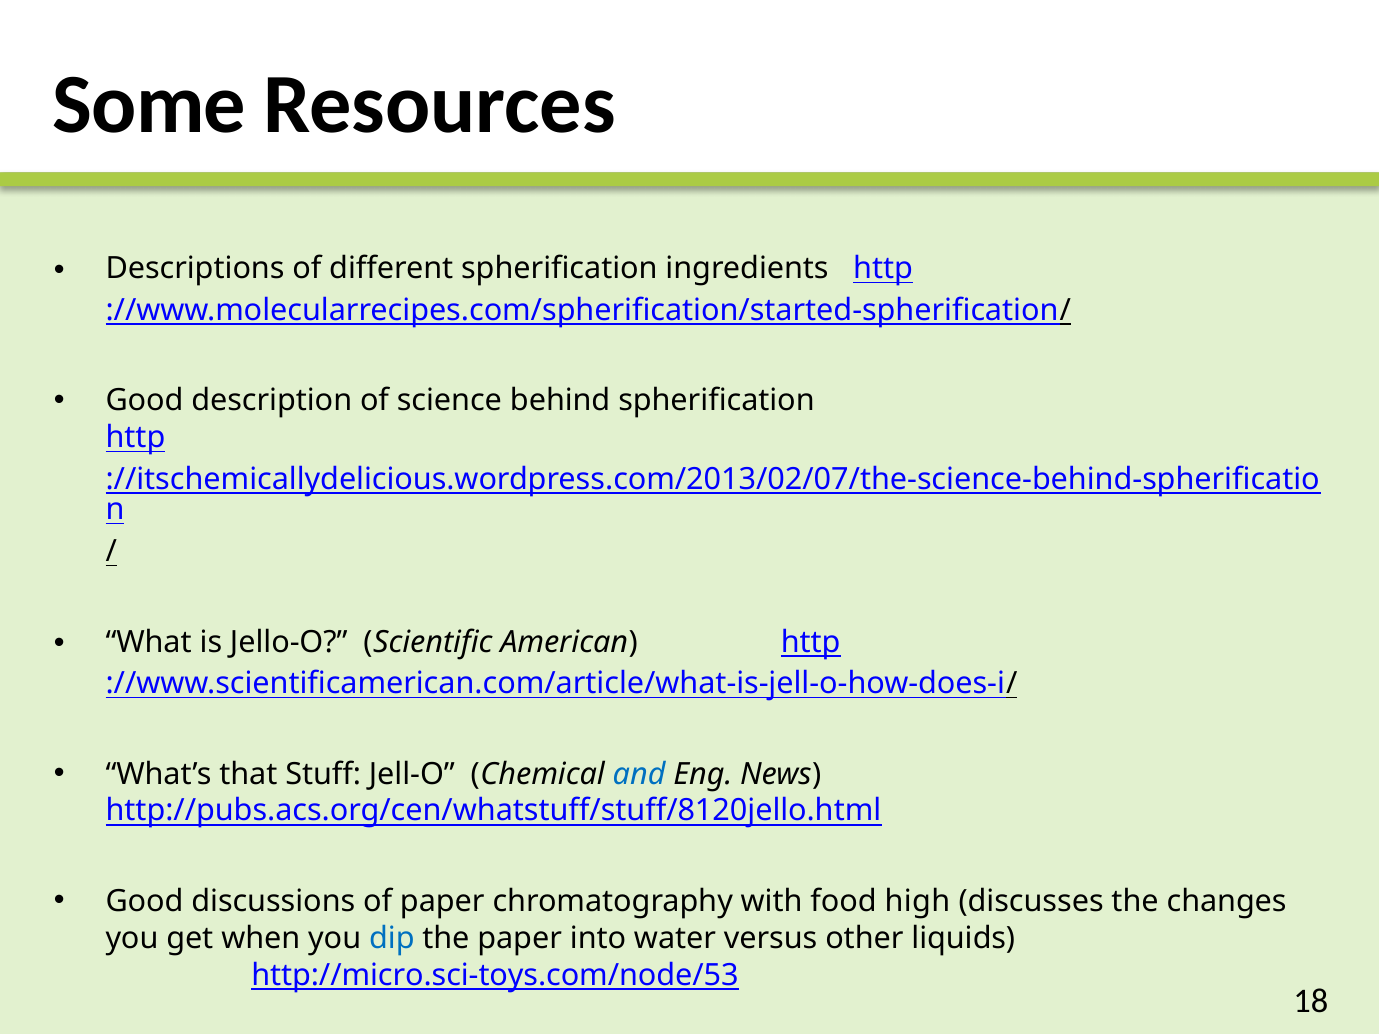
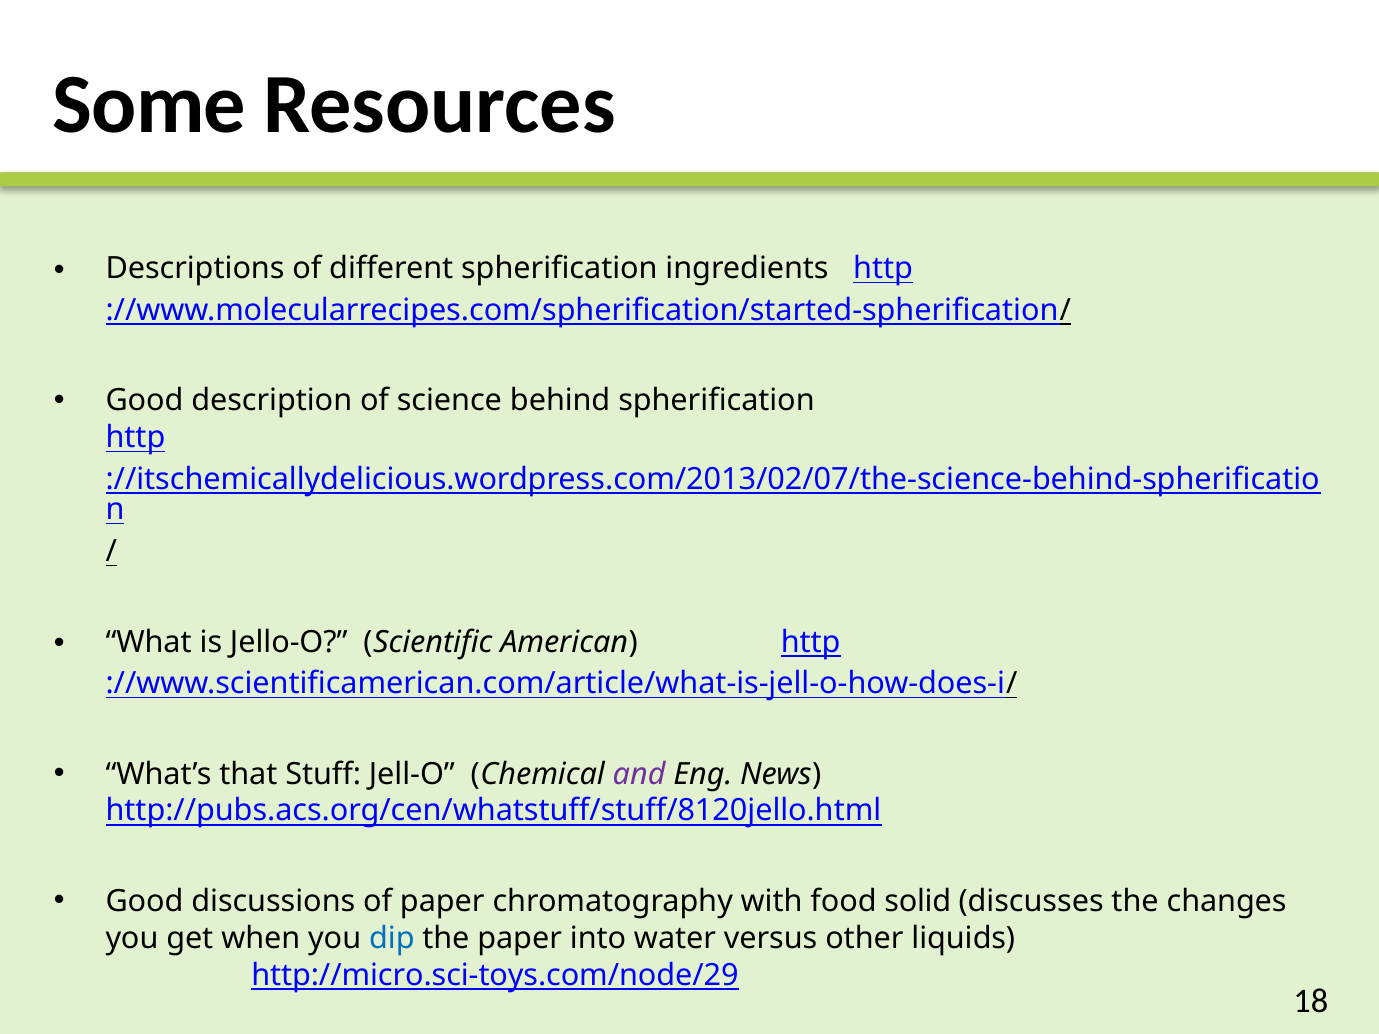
and at (639, 774) colour: blue -> purple
high: high -> solid
http://micro.sci-toys.com/node/53: http://micro.sci-toys.com/node/53 -> http://micro.sci-toys.com/node/29
